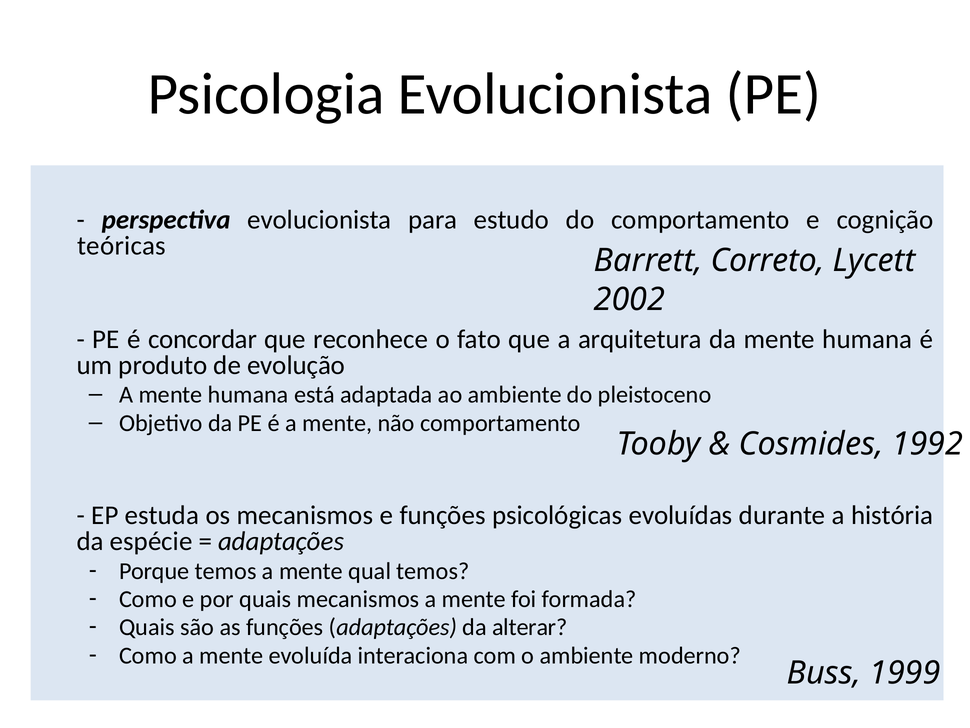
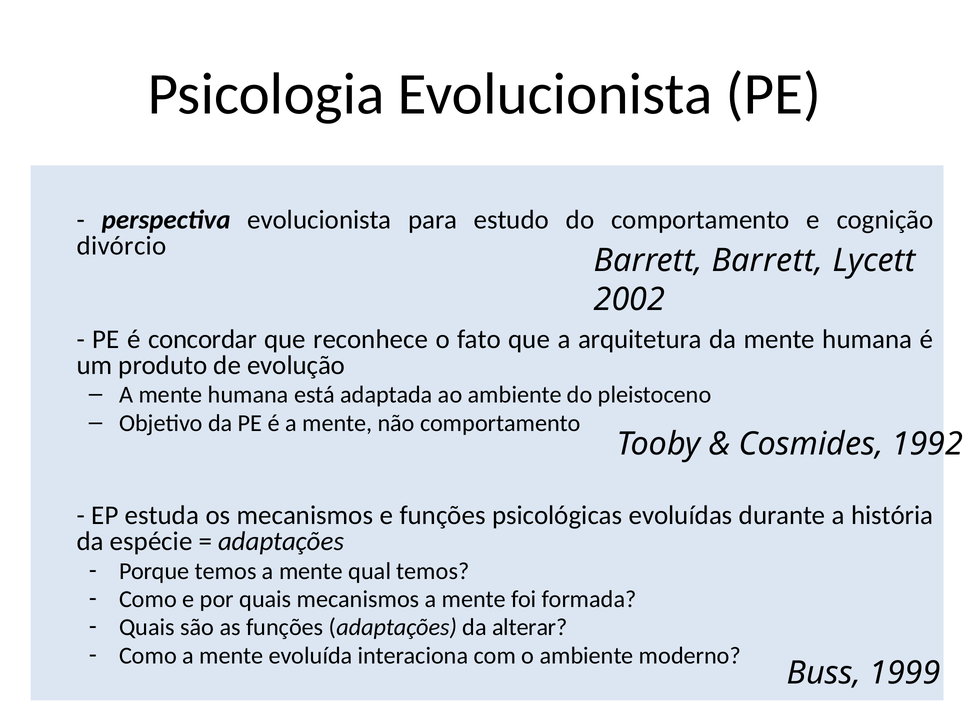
teóricas: teóricas -> divórcio
Barrett Correto: Correto -> Barrett
